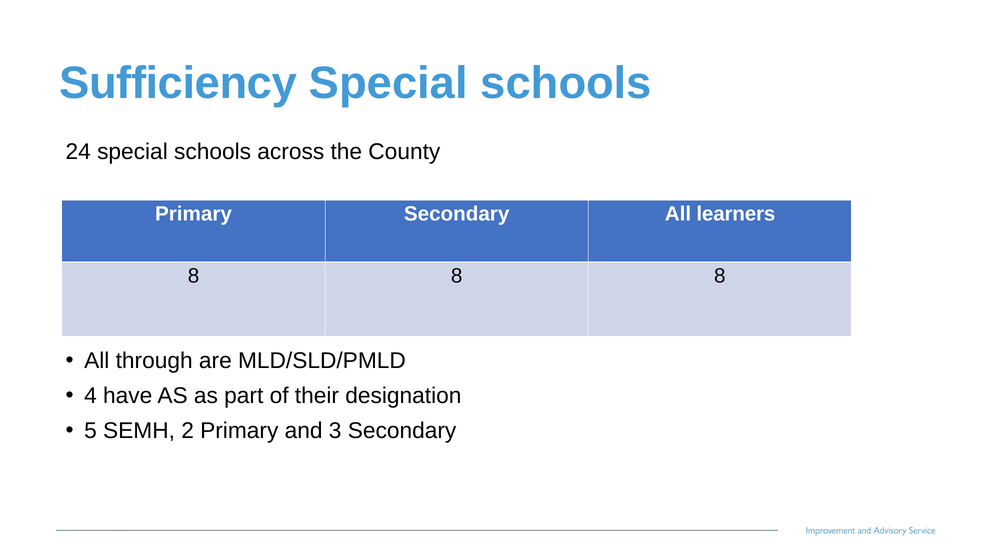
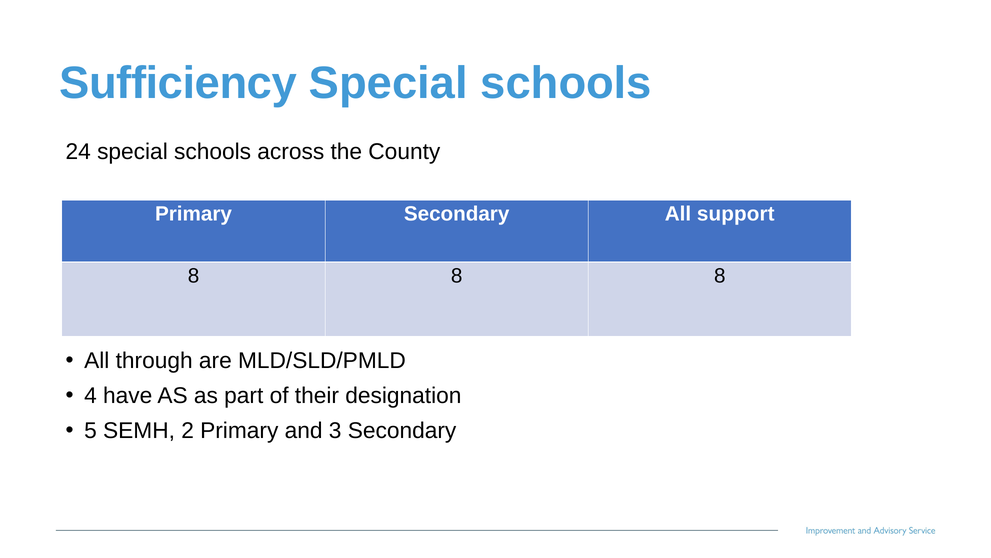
learners: learners -> support
